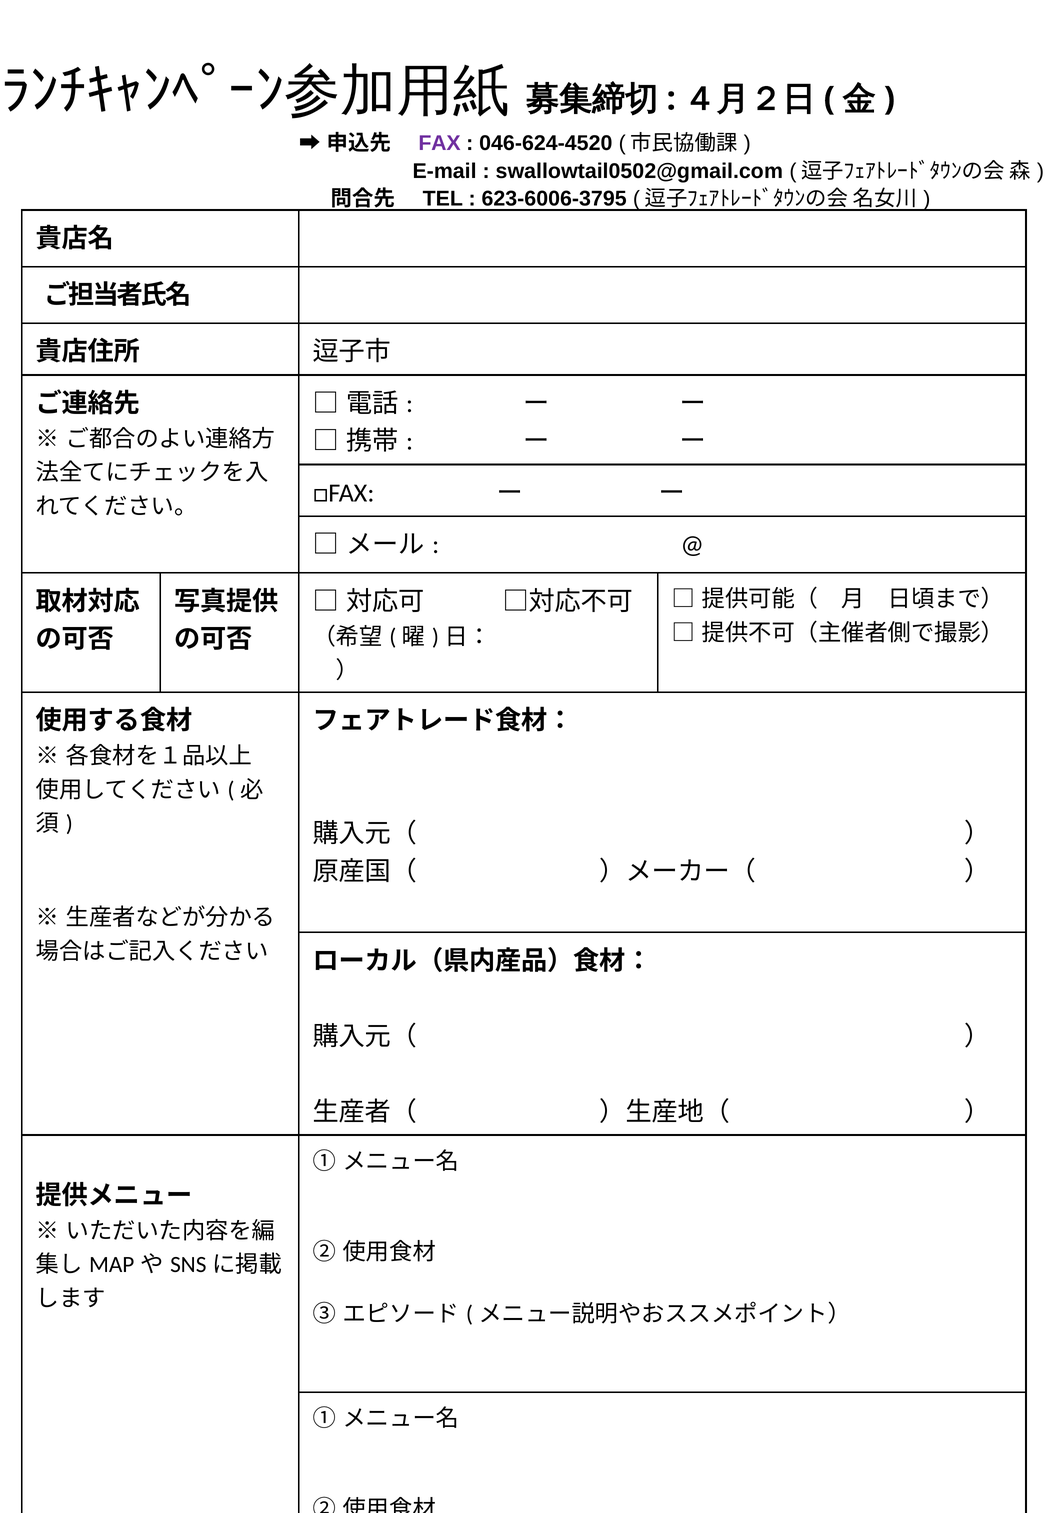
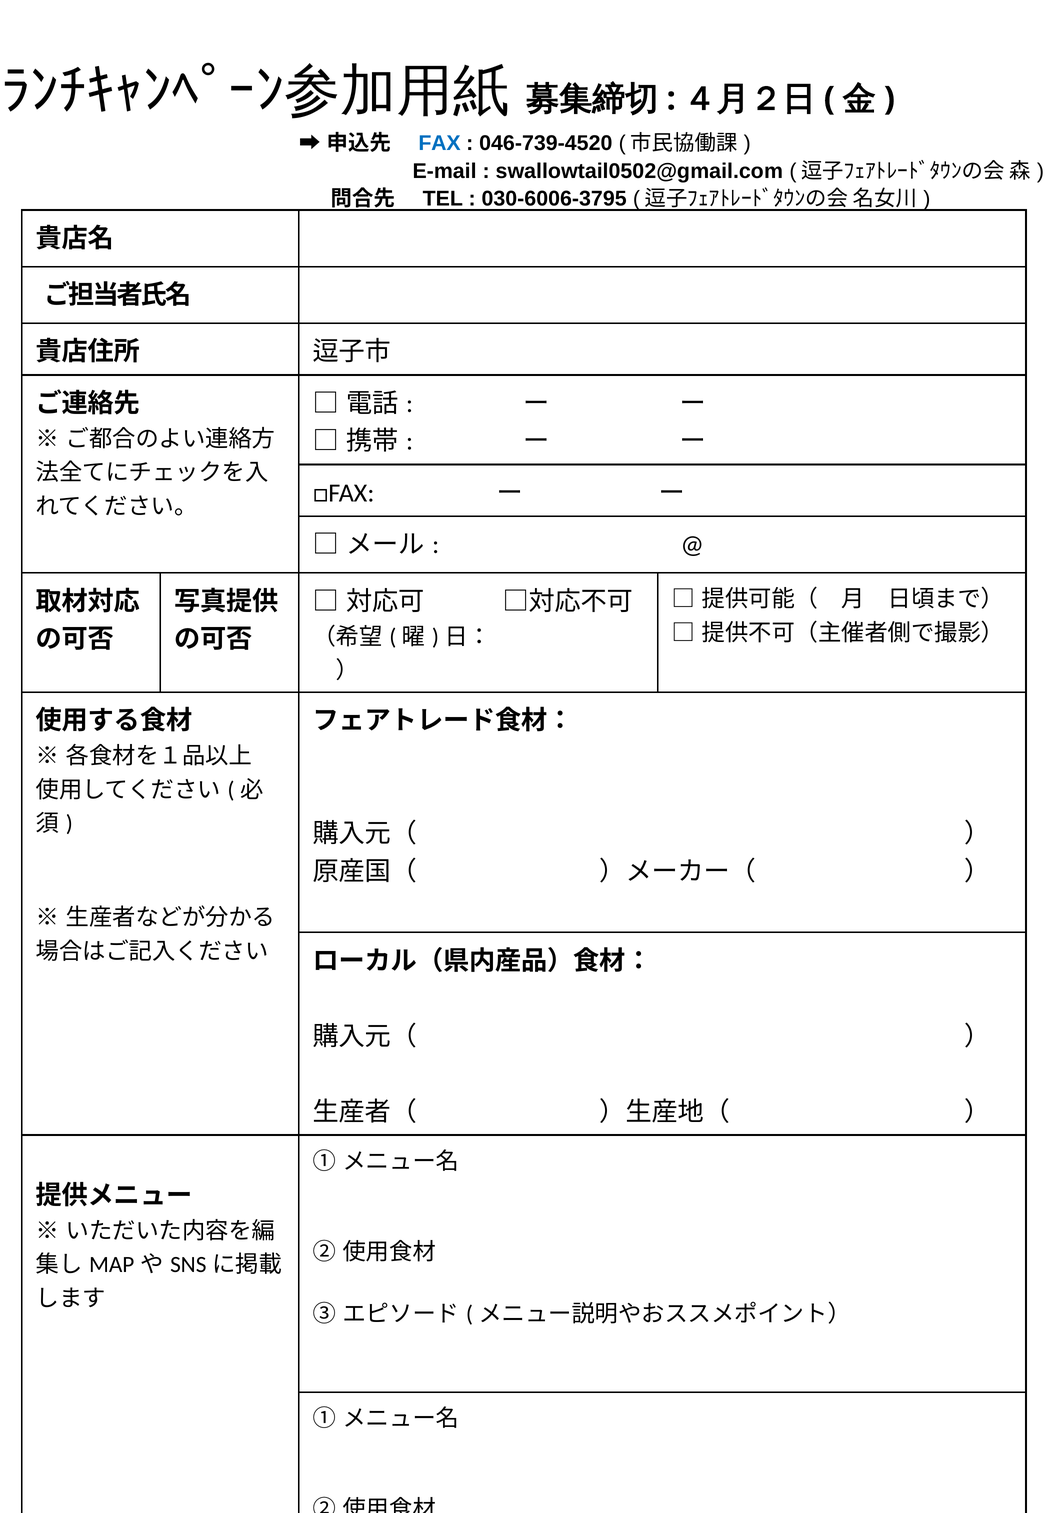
FAX colour: purple -> blue
046-624-4520: 046-624-4520 -> 046-739-4520
623-6006-3795: 623-6006-3795 -> 030-6006-3795
